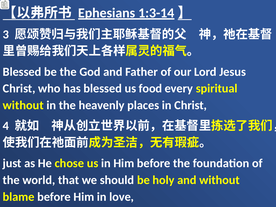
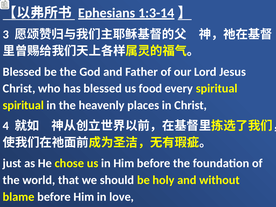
without at (23, 105): without -> spiritual
